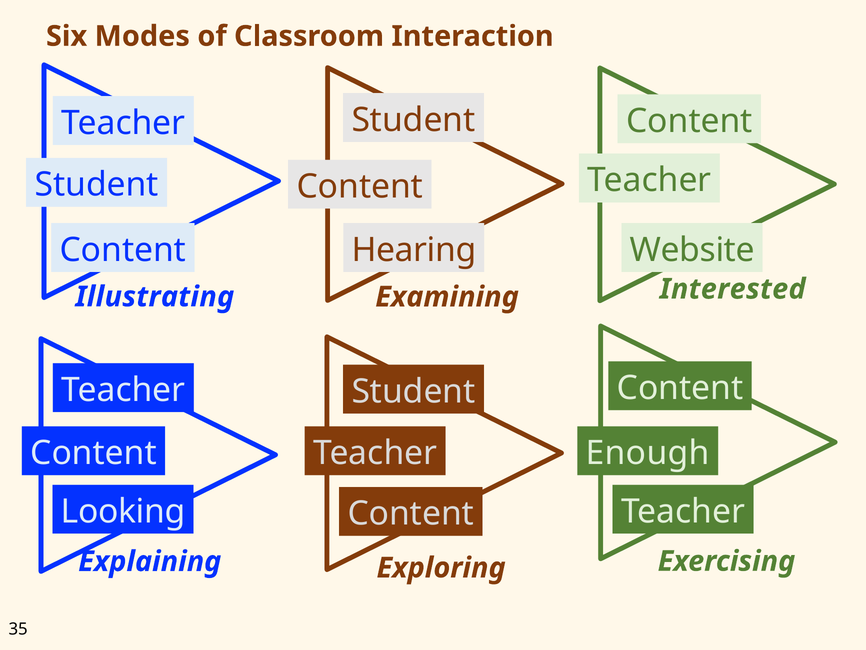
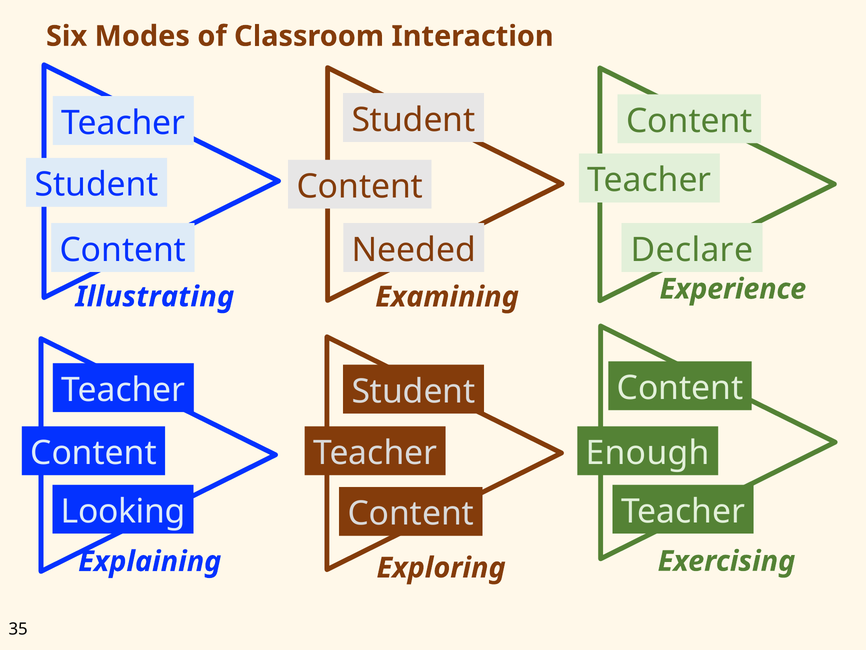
Hearing: Hearing -> Needed
Website: Website -> Declare
Interested: Interested -> Experience
